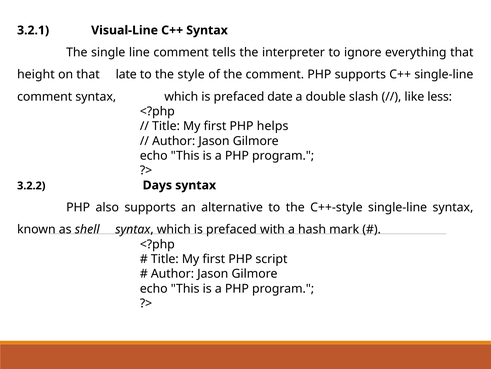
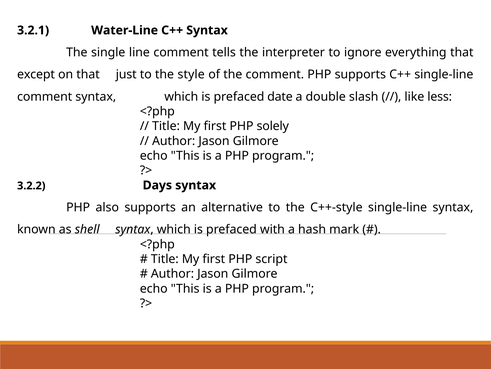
Visual-Line: Visual-Line -> Water-Line
height: height -> except
late: late -> just
helps: helps -> solely
